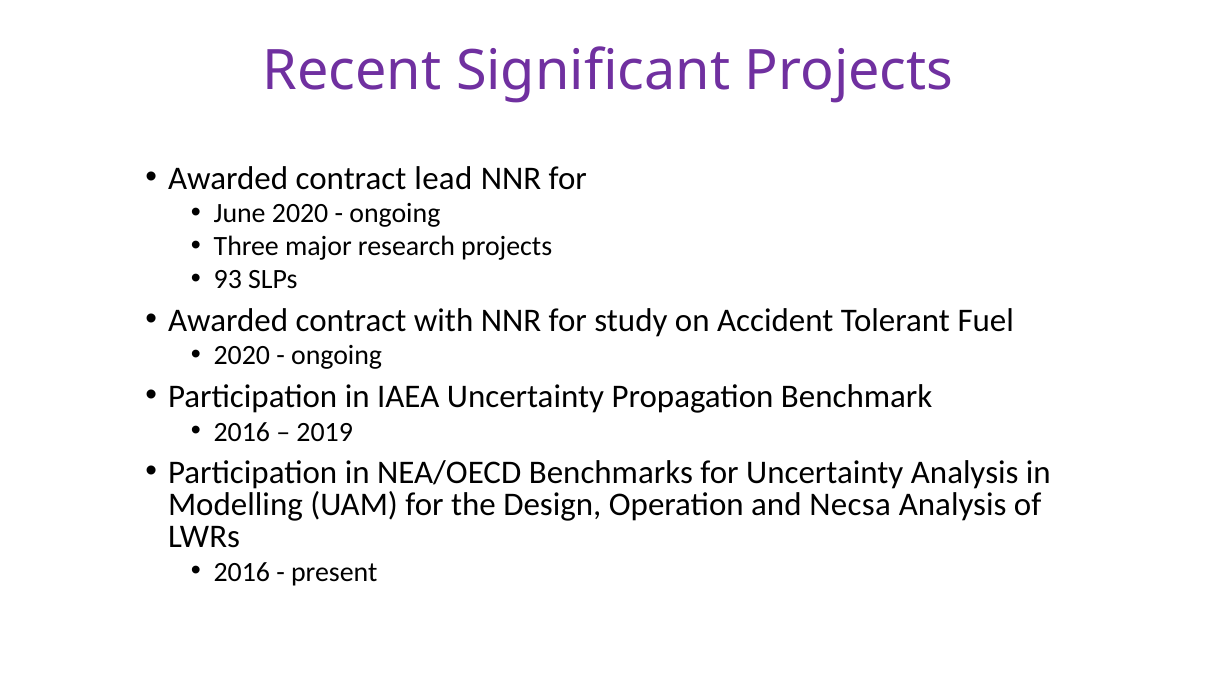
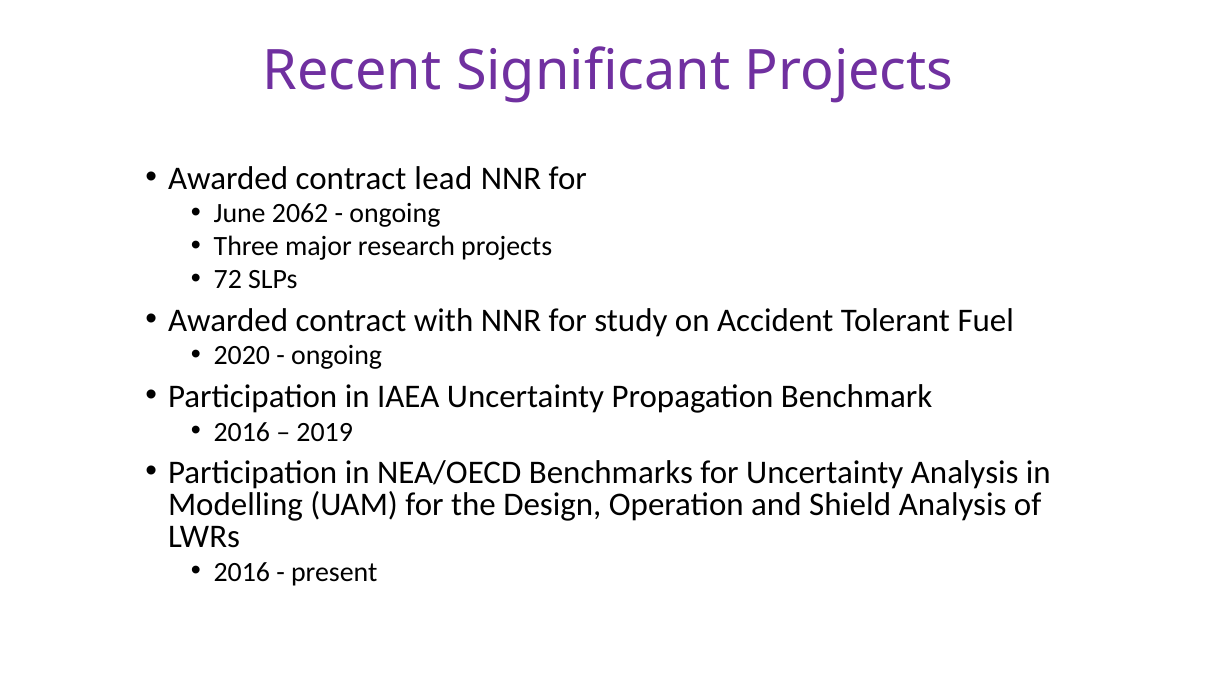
June 2020: 2020 -> 2062
93: 93 -> 72
Necsa: Necsa -> Shield
